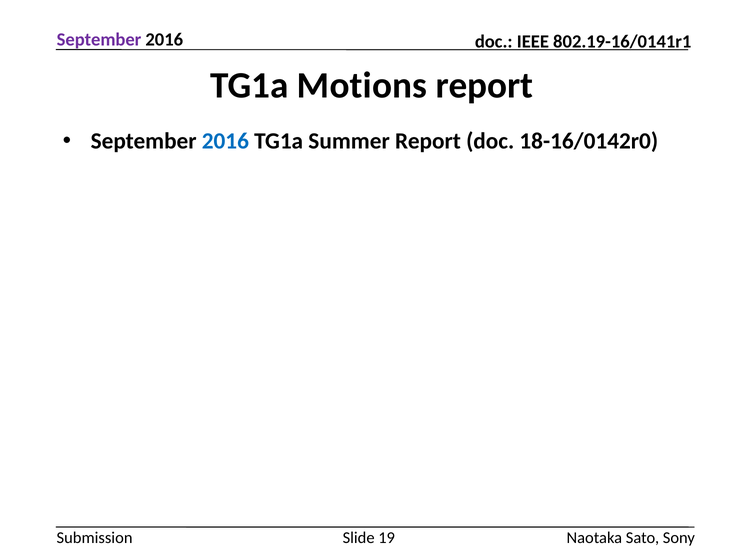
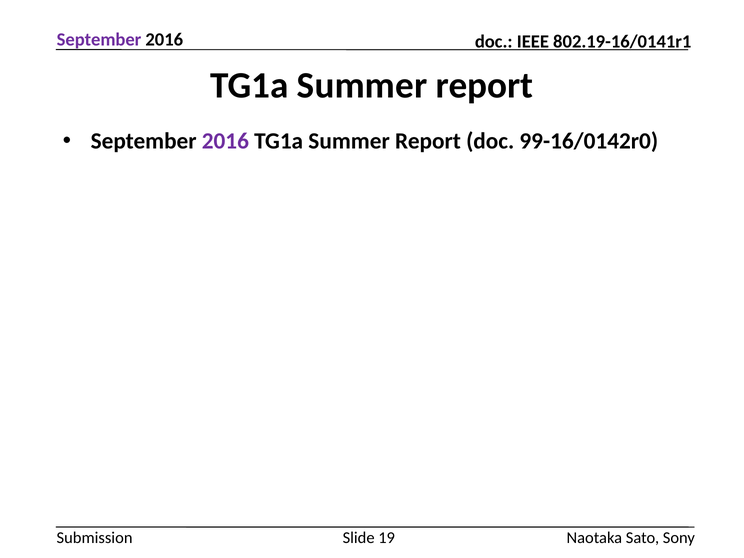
Motions at (362, 86): Motions -> Summer
2016 at (225, 141) colour: blue -> purple
18-16/0142r0: 18-16/0142r0 -> 99-16/0142r0
